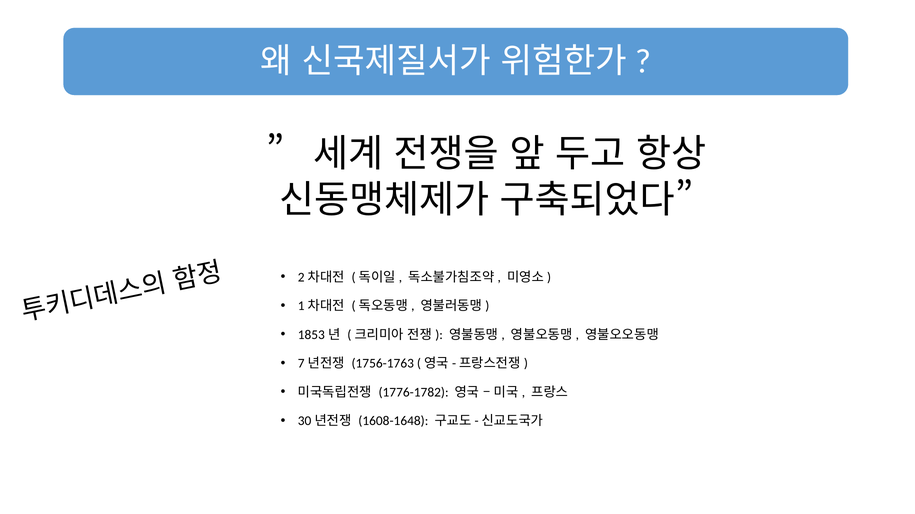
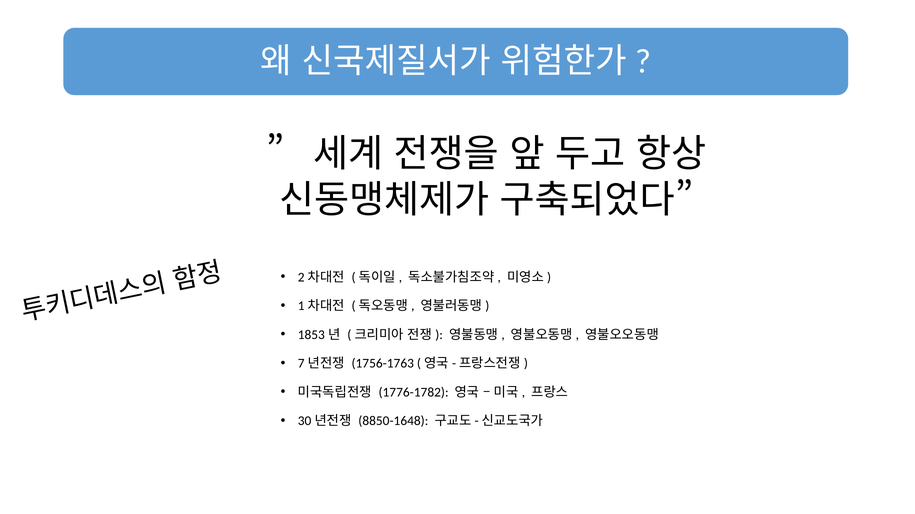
1608-1648: 1608-1648 -> 8850-1648
